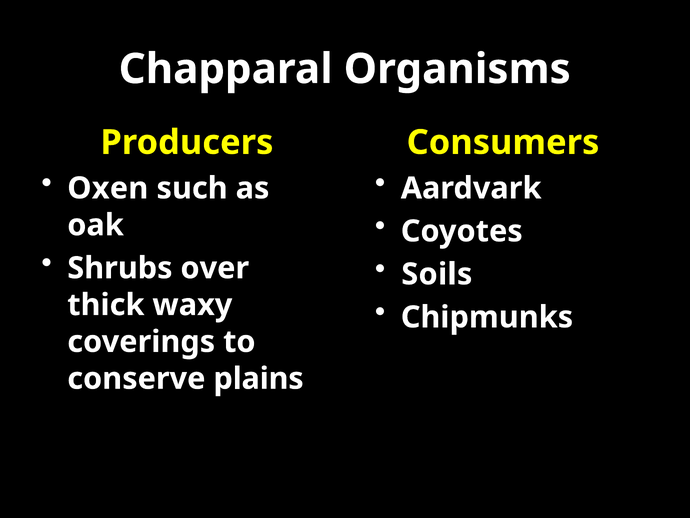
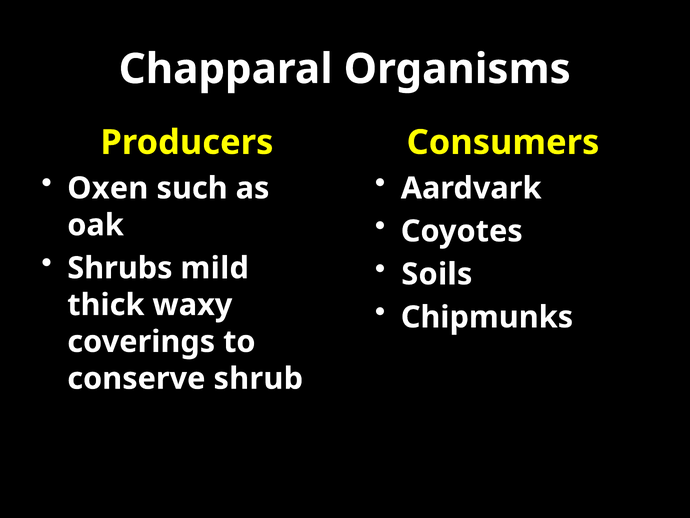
over: over -> mild
plains: plains -> shrub
